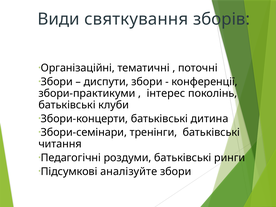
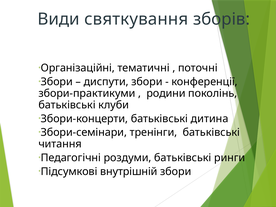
інтерес: інтерес -> родини
аналізуйте: аналізуйте -> внутрішній
